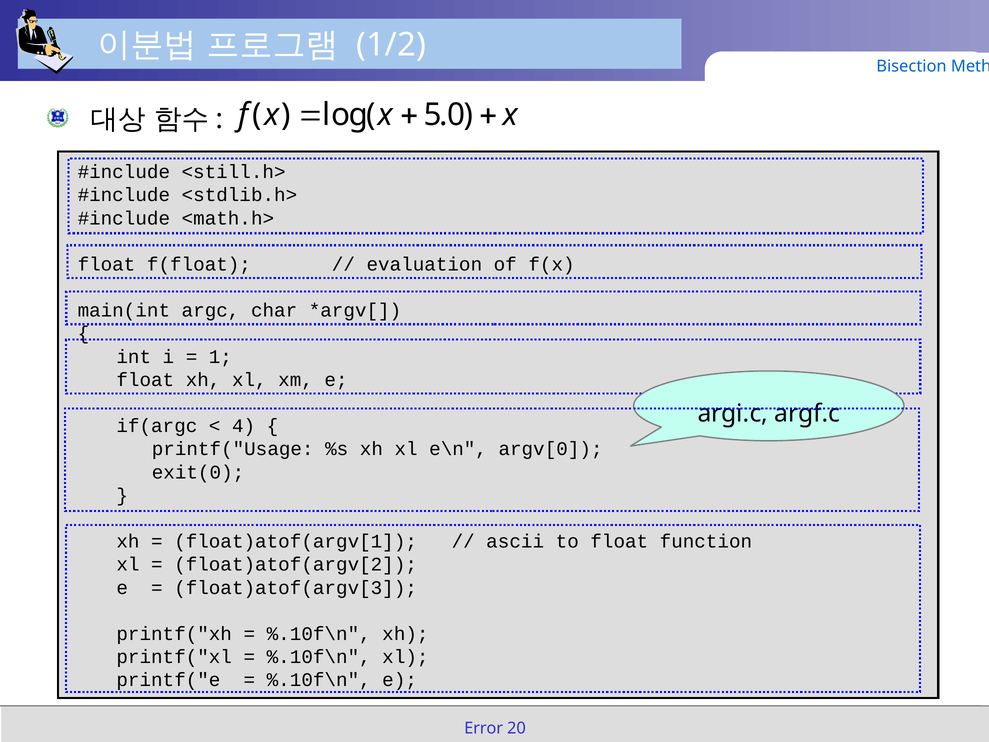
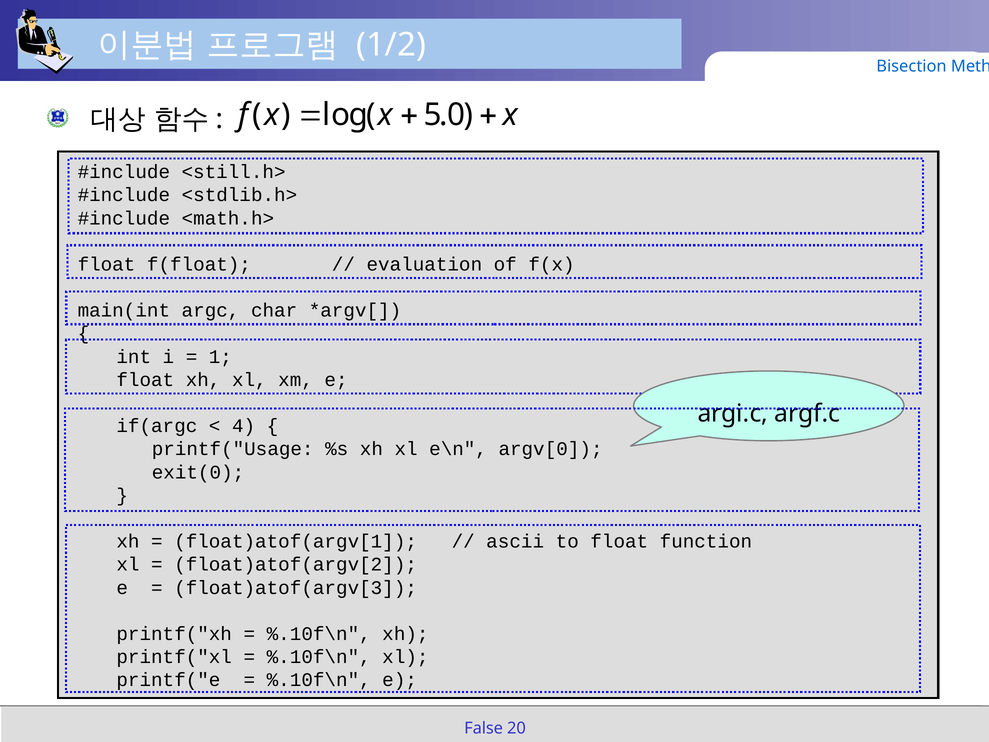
Error: Error -> False
